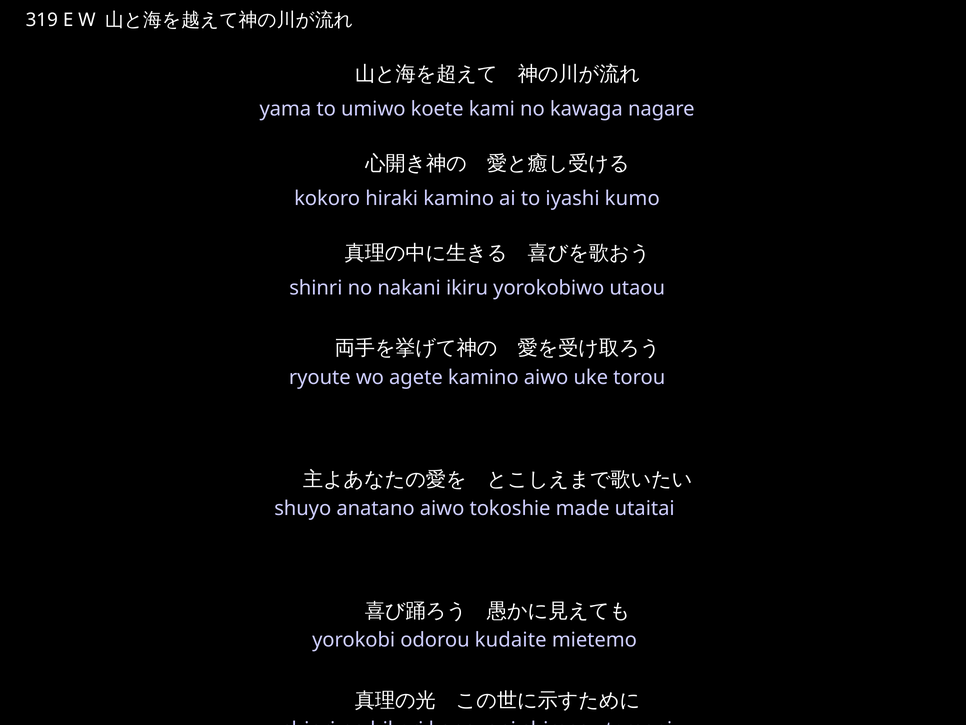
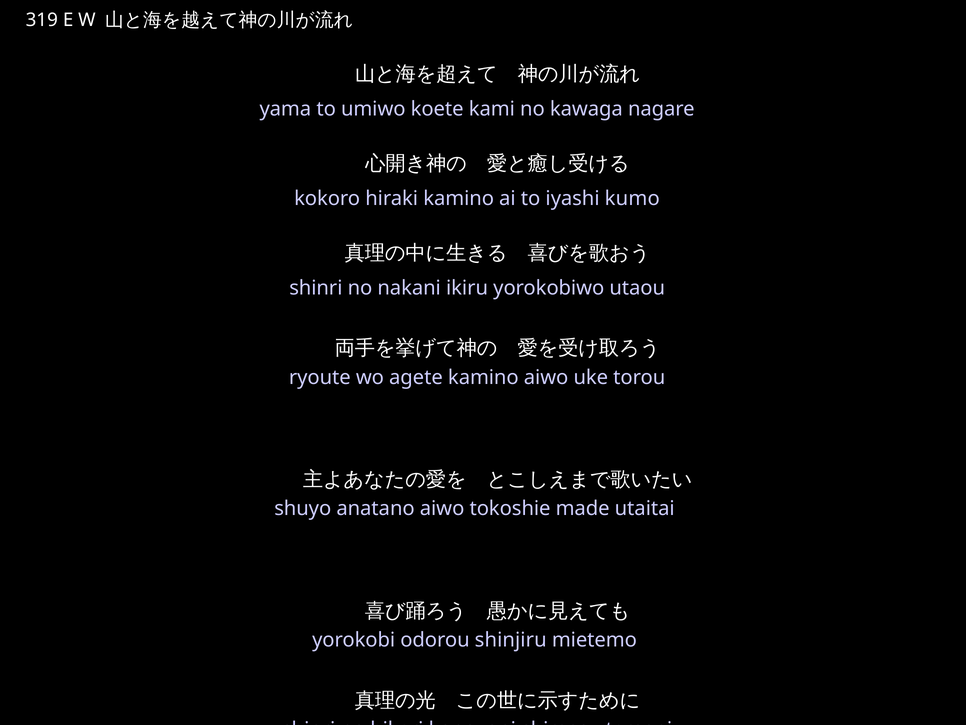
kudaite: kudaite -> shinjiru
